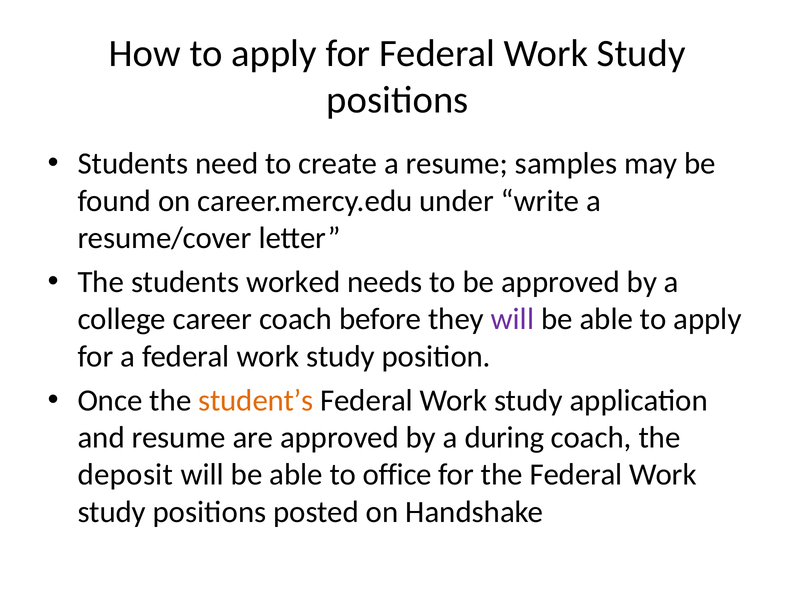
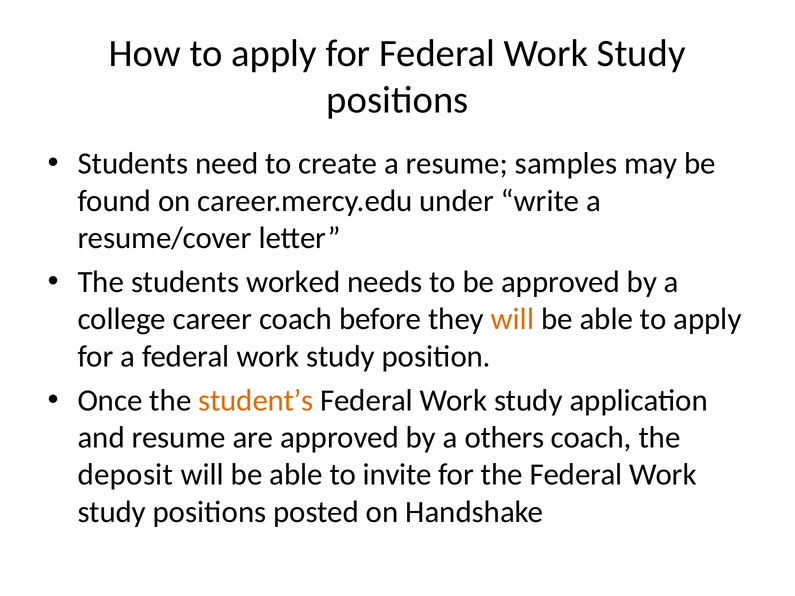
will at (512, 319) colour: purple -> orange
during: during -> others
office: office -> invite
